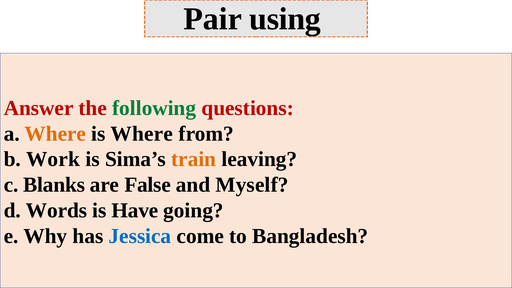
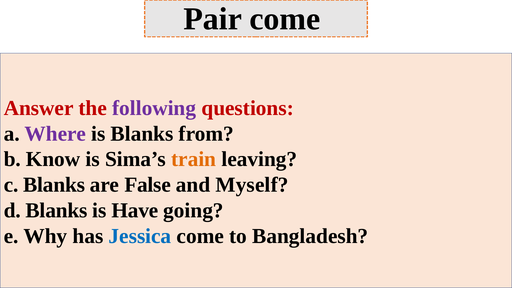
Pair using: using -> come
following colour: green -> purple
Where at (55, 134) colour: orange -> purple
is Where: Where -> Blanks
Work: Work -> Know
d Words: Words -> Blanks
